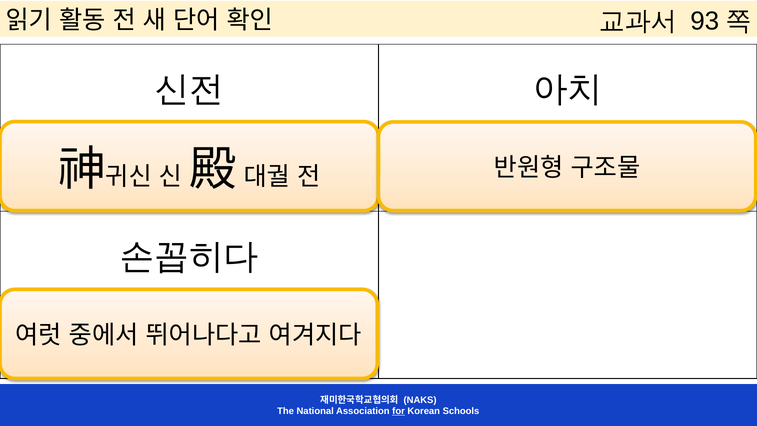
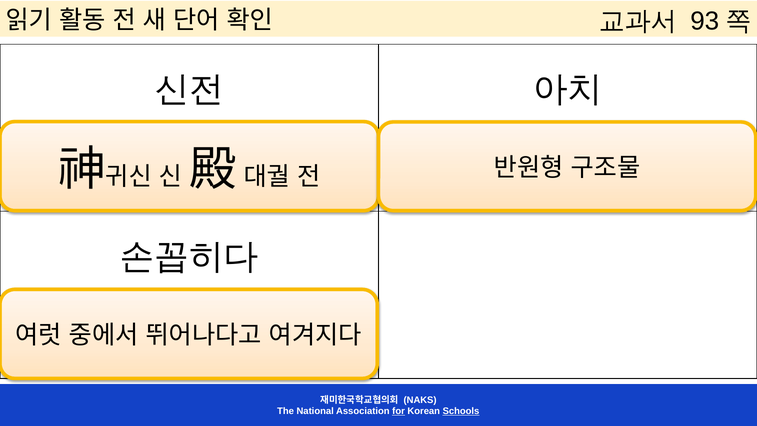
Schools underline: none -> present
